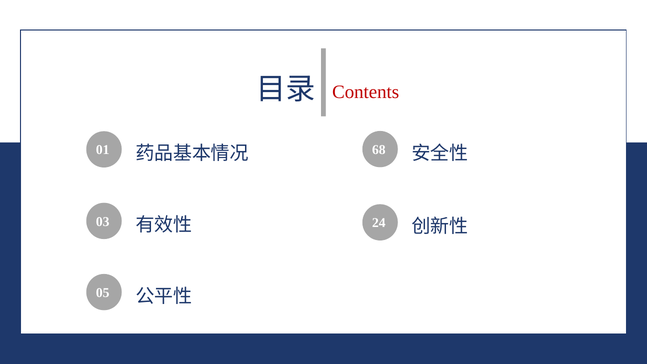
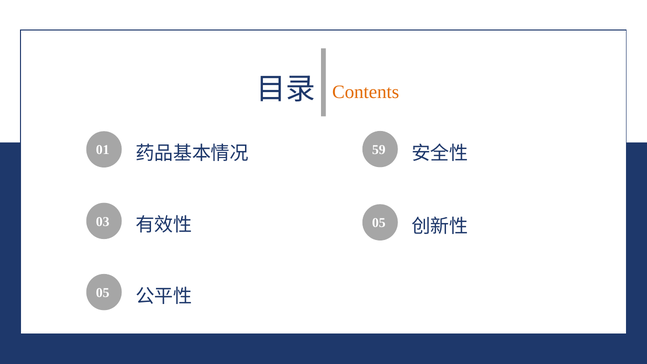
Contents colour: red -> orange
68: 68 -> 59
24 at (379, 223): 24 -> 05
